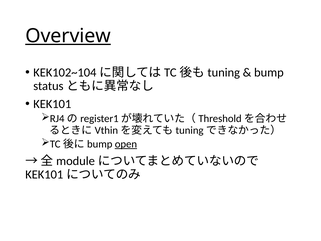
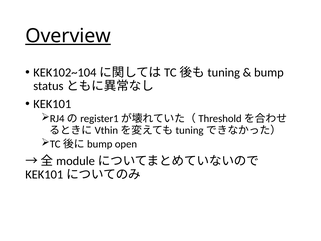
open underline: present -> none
